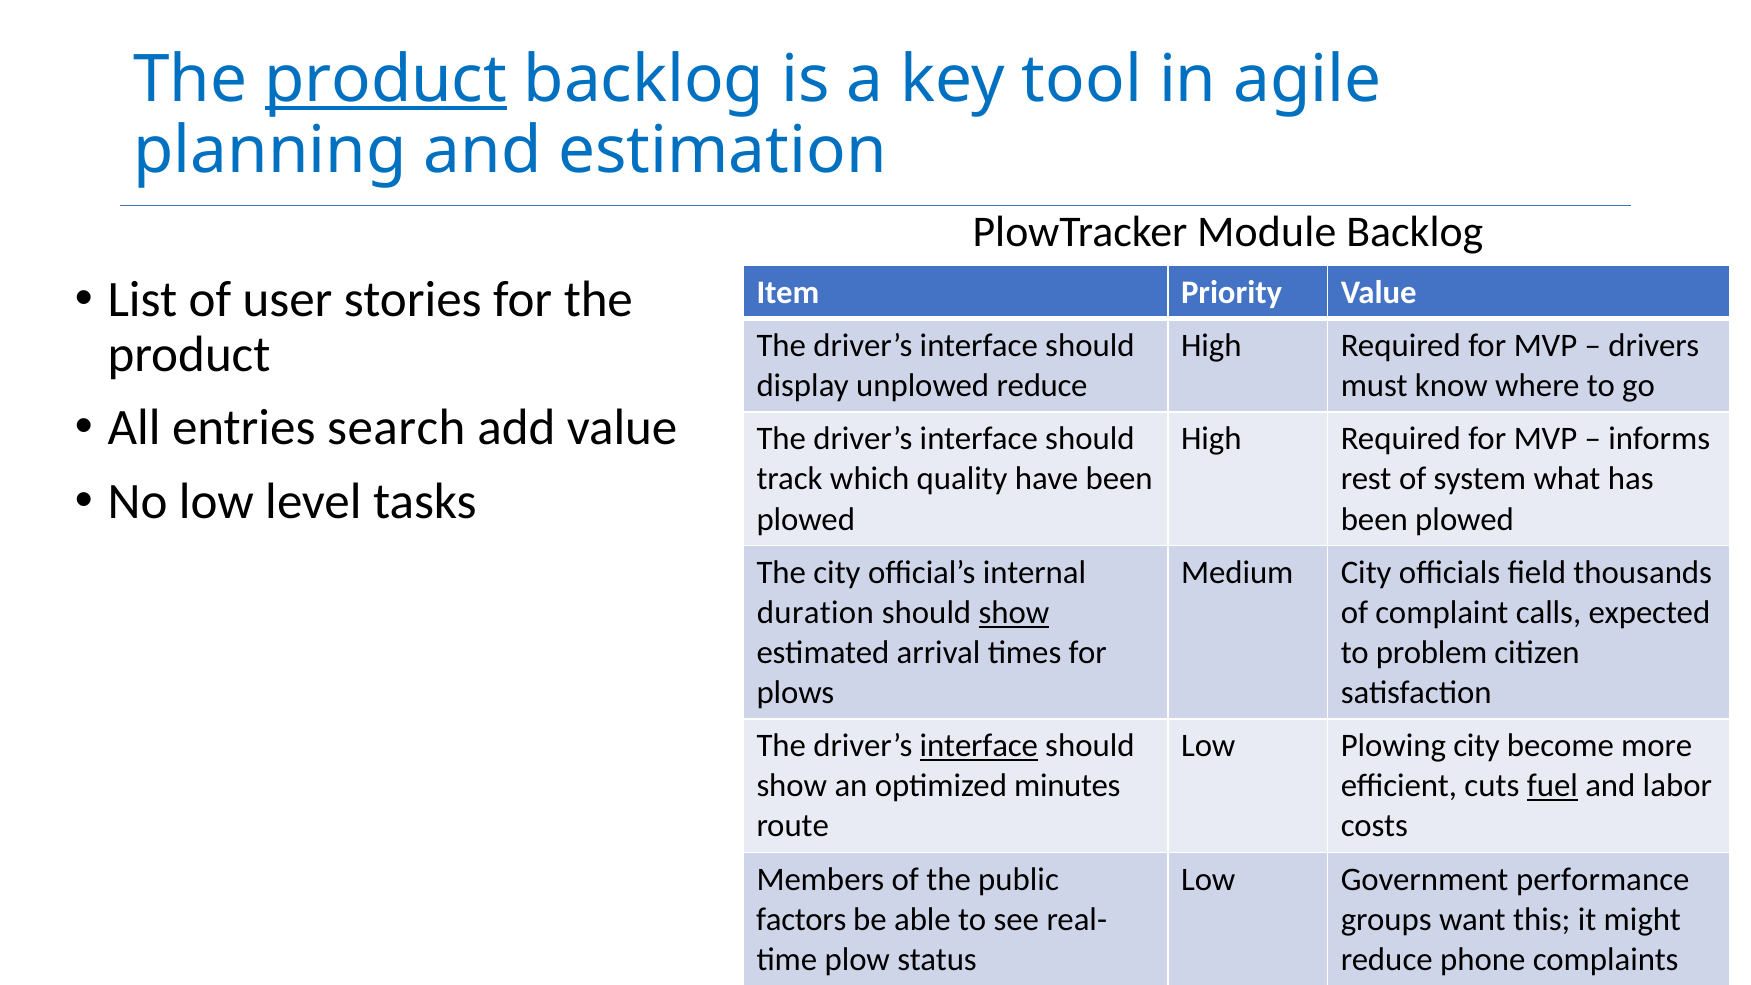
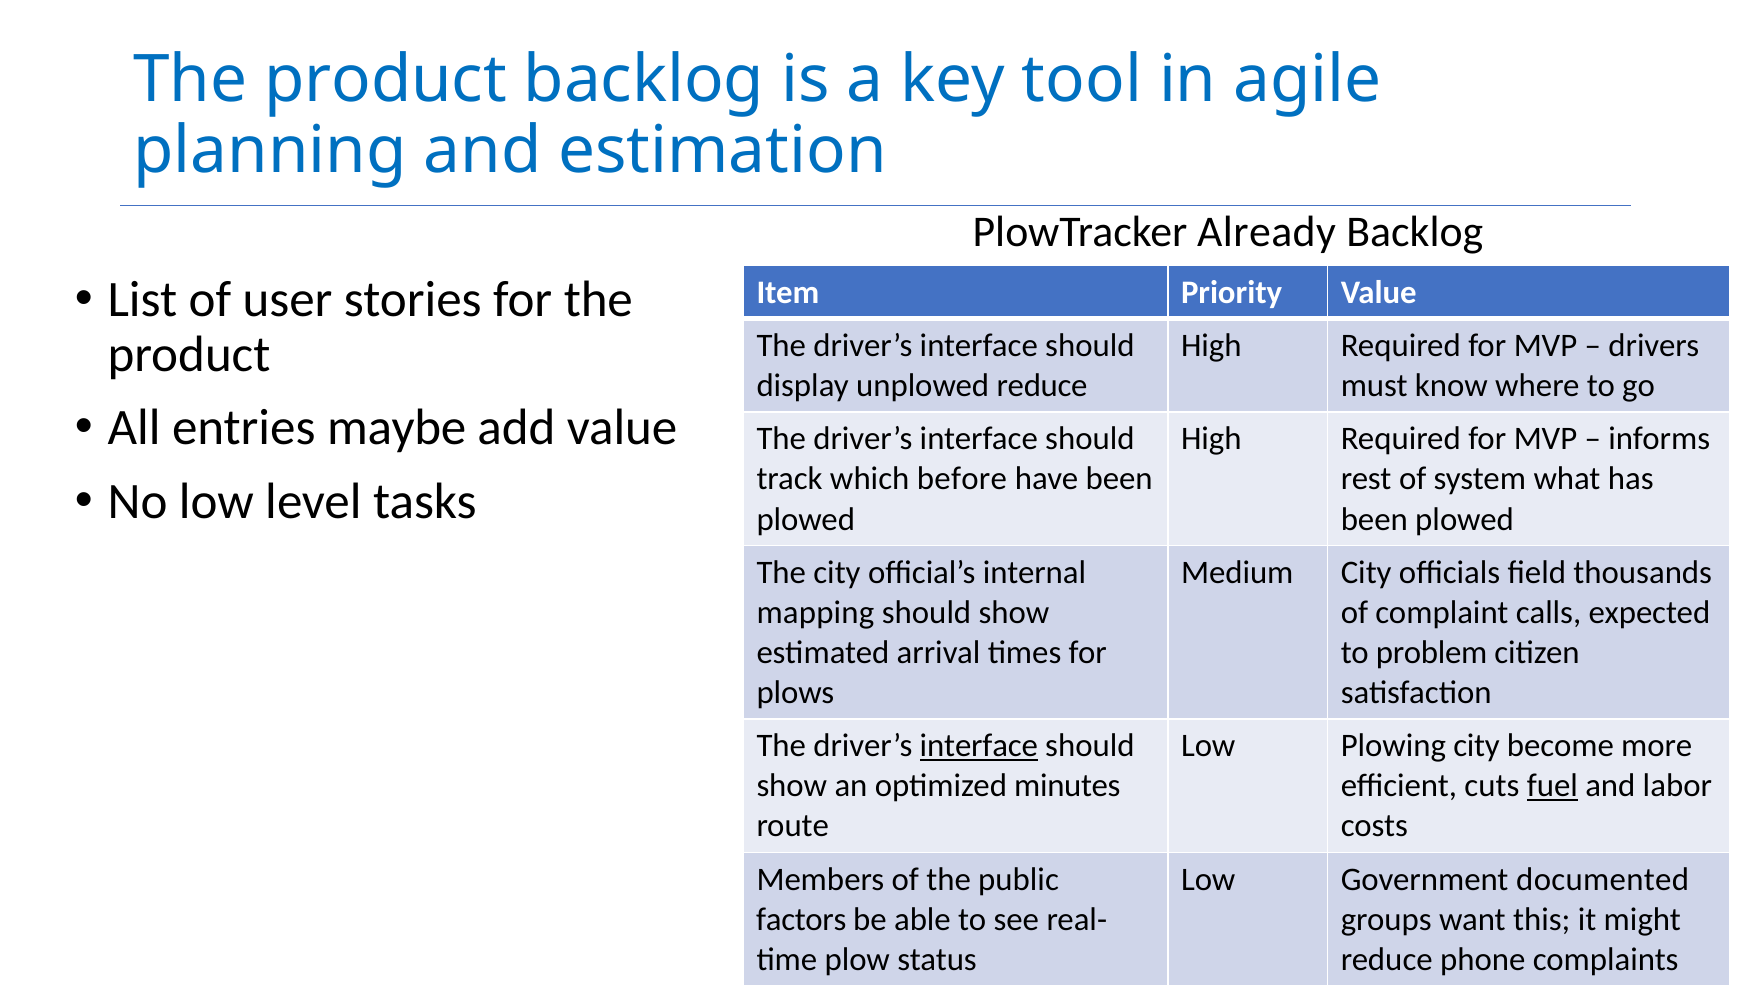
product at (386, 80) underline: present -> none
Module: Module -> Already
search: search -> maybe
quality: quality -> before
duration: duration -> mapping
show at (1014, 612) underline: present -> none
performance: performance -> documented
